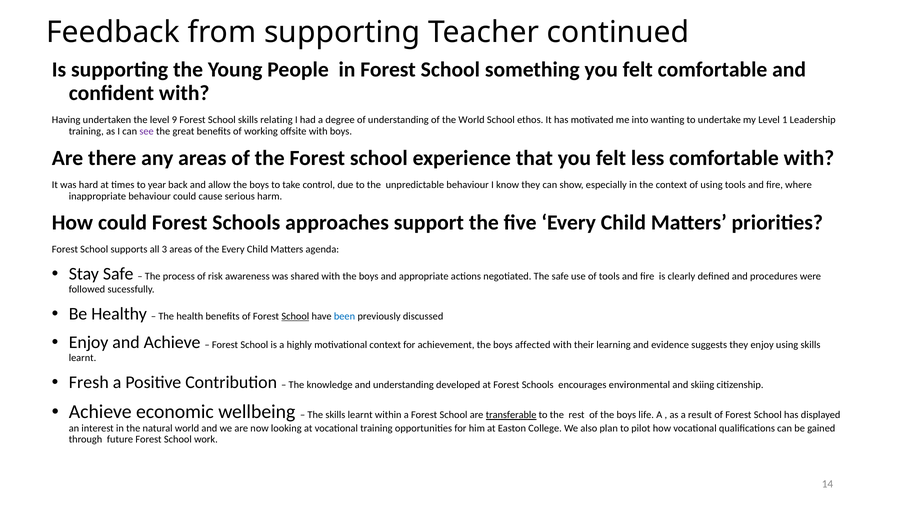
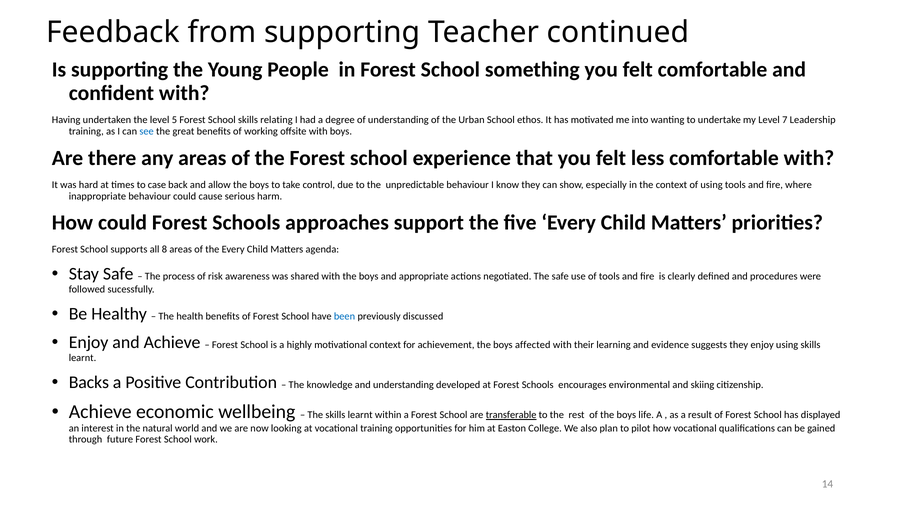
9: 9 -> 5
the World: World -> Urban
1: 1 -> 7
see colour: purple -> blue
year: year -> case
3: 3 -> 8
School at (295, 317) underline: present -> none
Fresh: Fresh -> Backs
